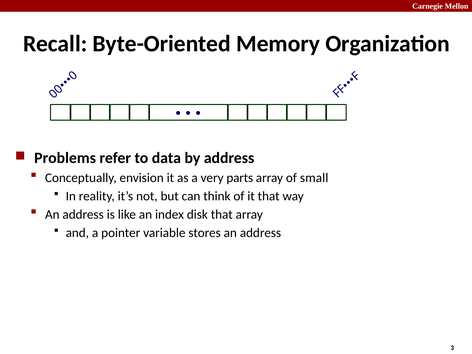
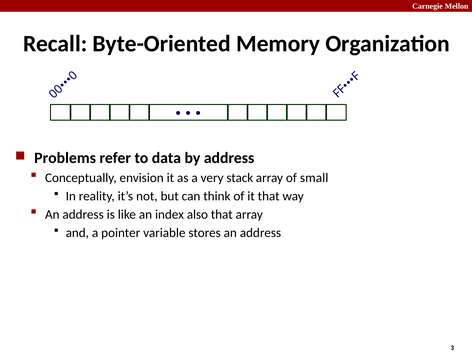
parts: parts -> stack
disk: disk -> also
